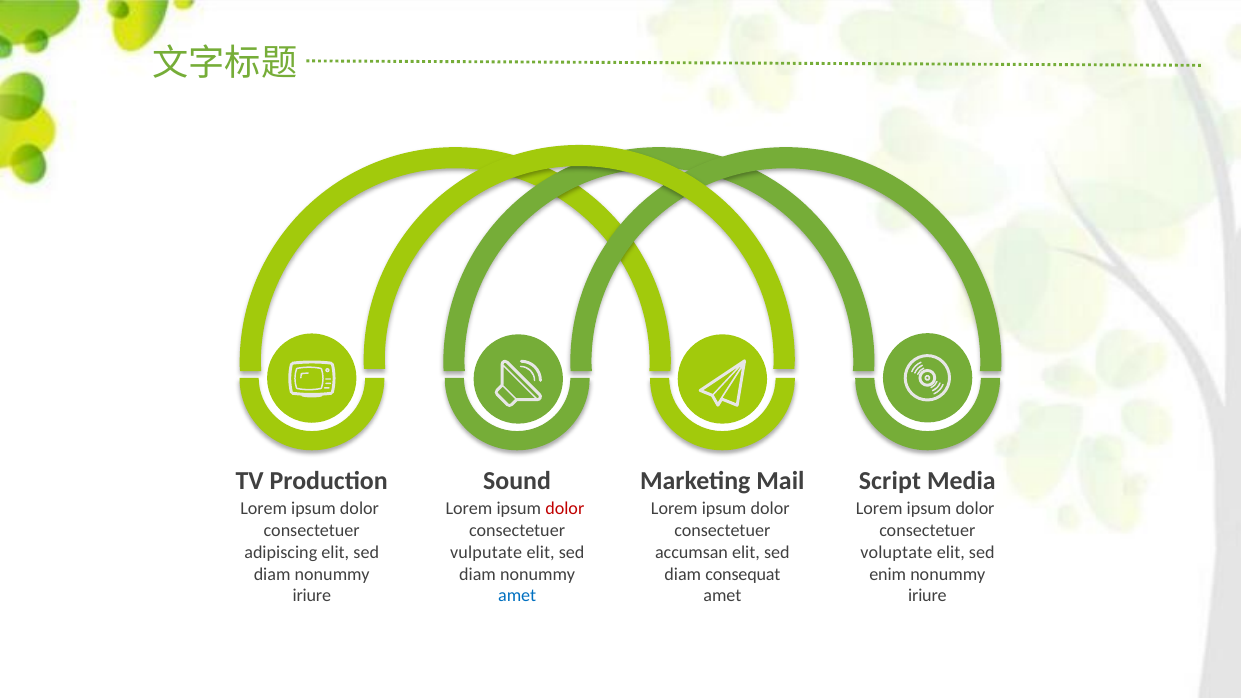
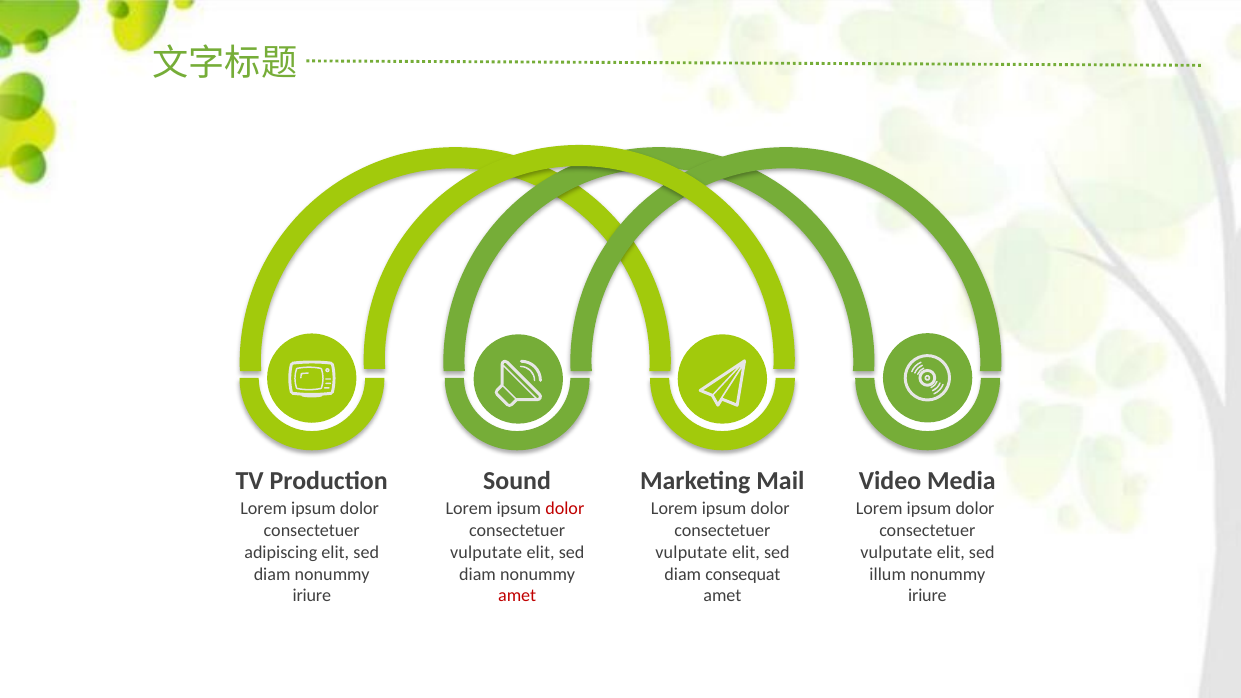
Script: Script -> Video
accumsan at (692, 553): accumsan -> vulputate
voluptate at (896, 553): voluptate -> vulputate
enim: enim -> illum
amet at (517, 596) colour: blue -> red
